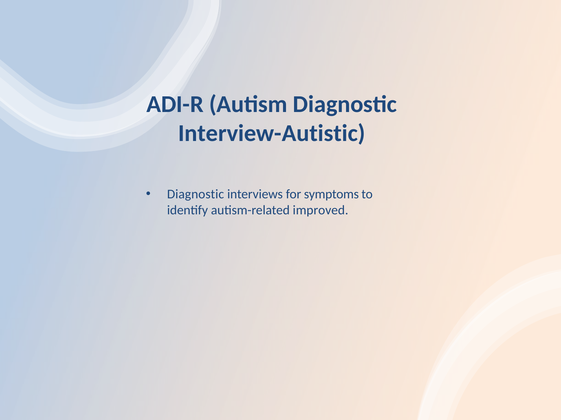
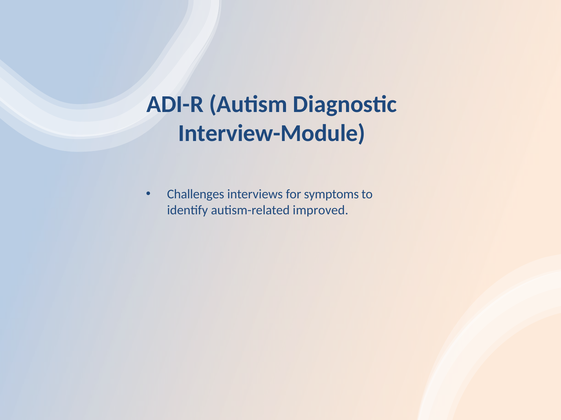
Interview-Autistic: Interview-Autistic -> Interview-Module
Diagnostic at (196, 194): Diagnostic -> Challenges
